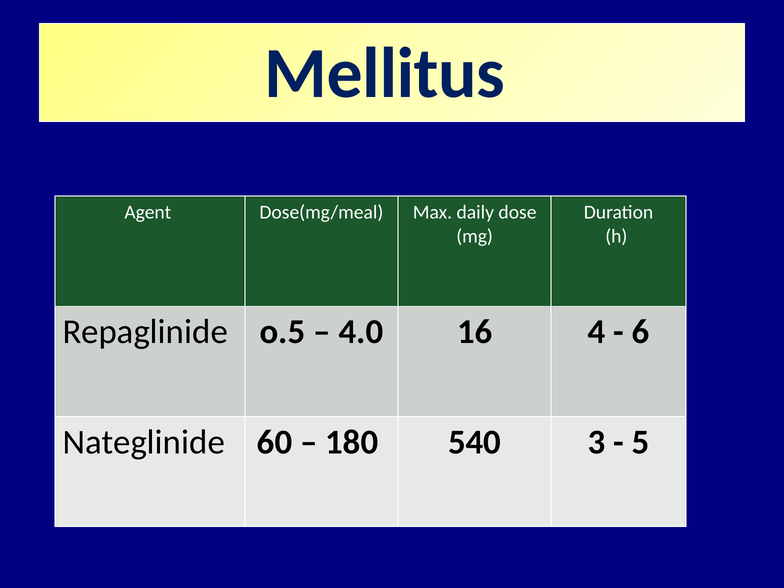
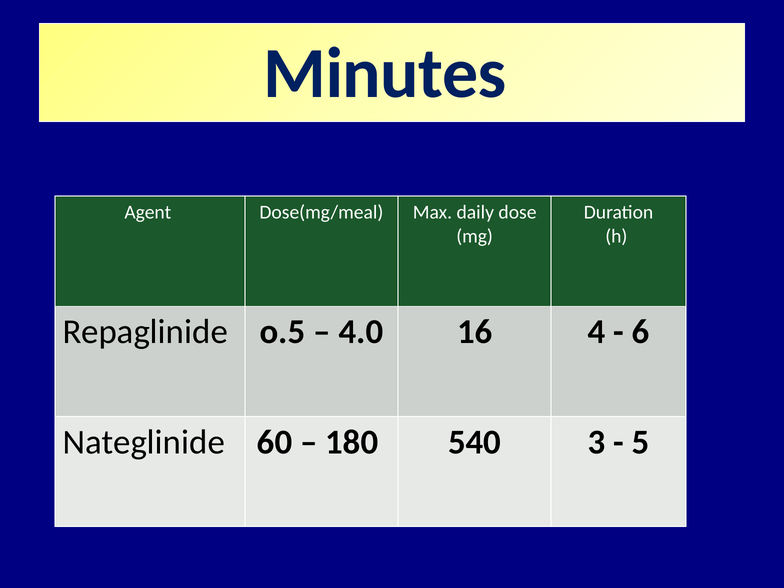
Mellitus: Mellitus -> Minutes
